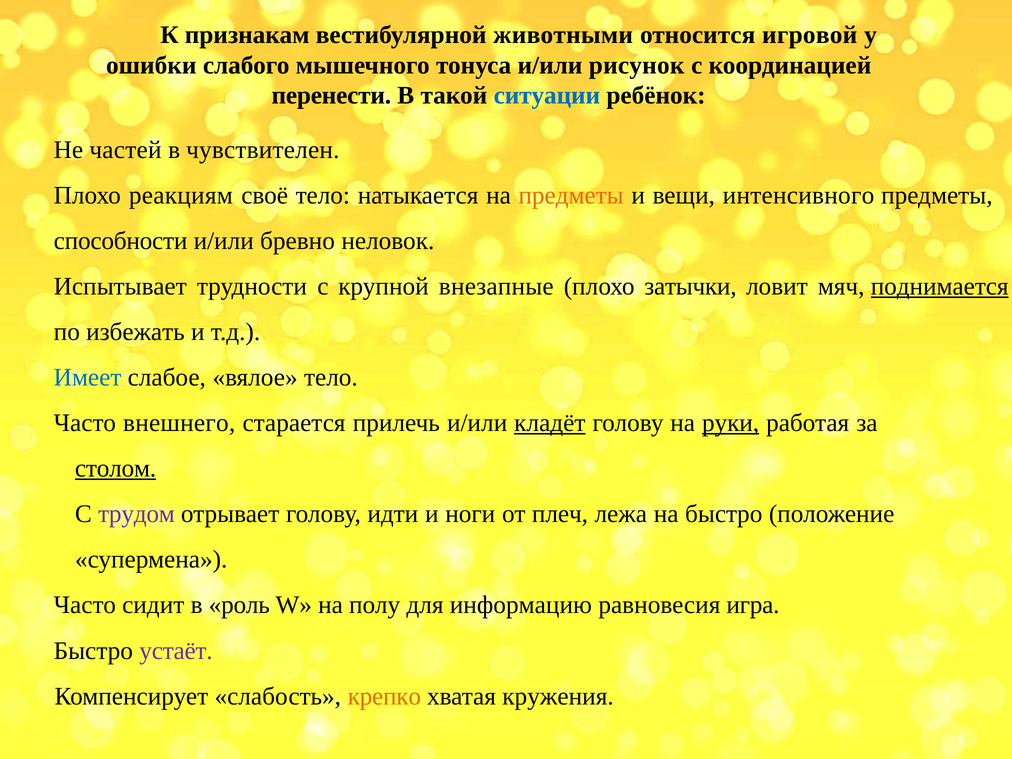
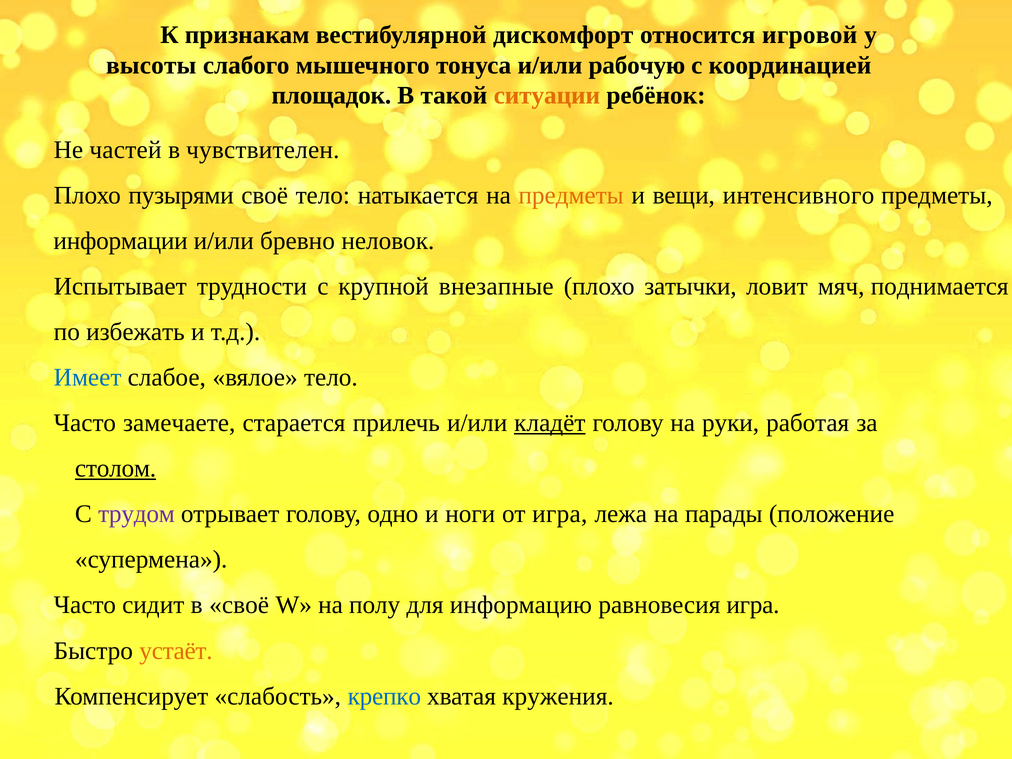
животными: животными -> дискомфорт
ошибки: ошибки -> высоты
рисунок: рисунок -> рабочую
перенести: перенести -> площадок
ситуации colour: blue -> orange
реакциям: реакциям -> пузырями
способности: способности -> информации
поднимается underline: present -> none
внешнего: внешнего -> замечаете
руки underline: present -> none
идти: идти -> одно
от плеч: плеч -> игра
на быстро: быстро -> парады
в роль: роль -> своё
устаёт colour: purple -> orange
крепко colour: orange -> blue
